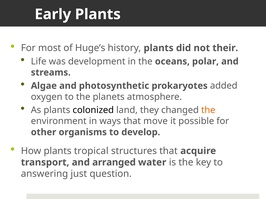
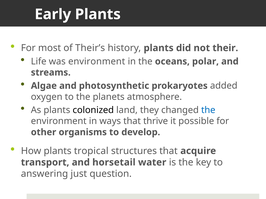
Huge’s: Huge’s -> Their’s
was development: development -> environment
the at (208, 110) colour: orange -> blue
move: move -> thrive
arranged: arranged -> horsetail
